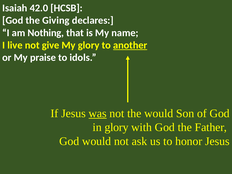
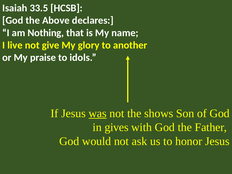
42.0: 42.0 -> 33.5
Giving: Giving -> Above
another underline: present -> none
the would: would -> shows
in glory: glory -> gives
